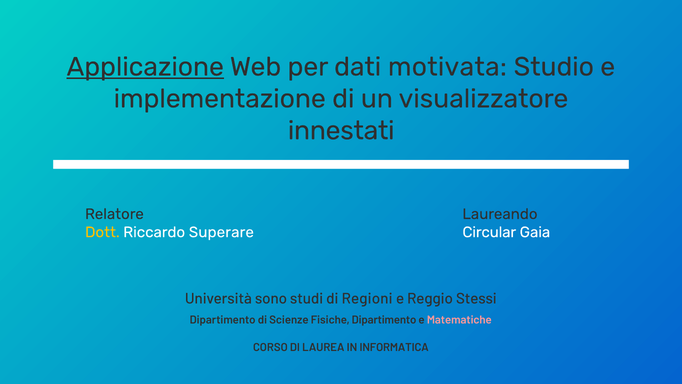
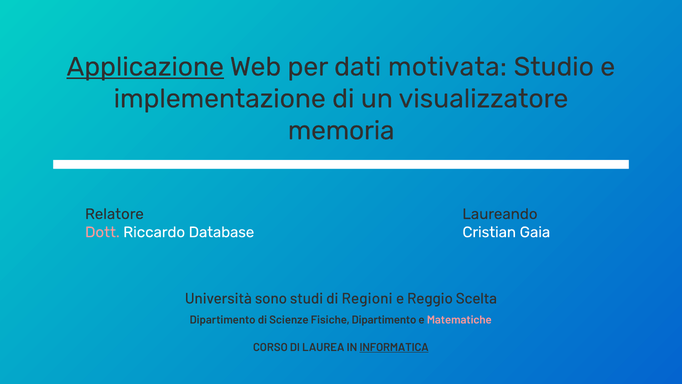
innestati: innestati -> memoria
Dott colour: yellow -> pink
Superare: Superare -> Database
Circular: Circular -> Cristian
Stessi: Stessi -> Scelta
INFORMATICA underline: none -> present
